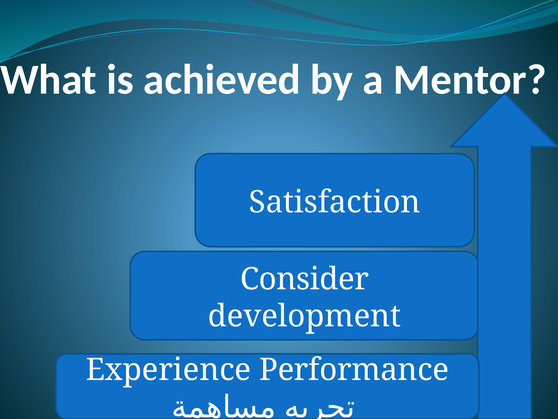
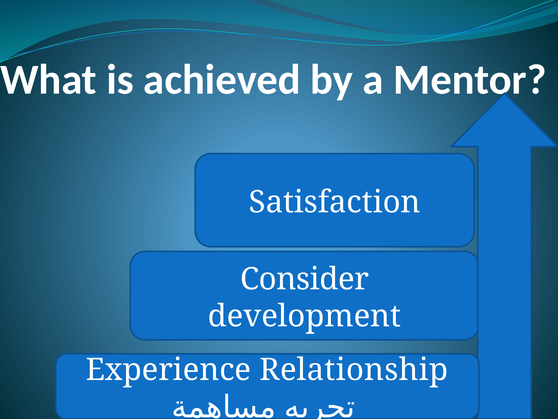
Performance: Performance -> Relationship
